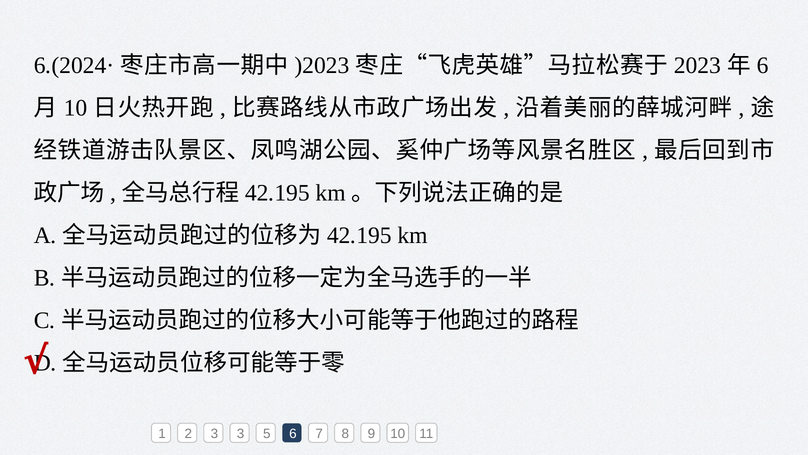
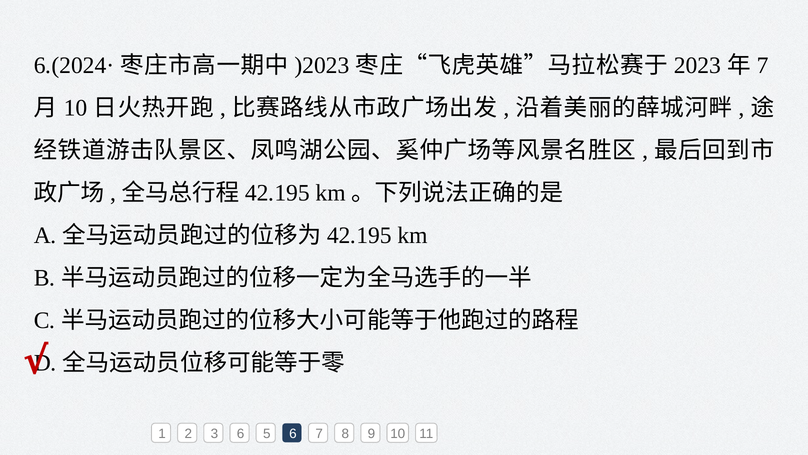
6 at (763, 66): 6 -> 7
3 3: 3 -> 6
